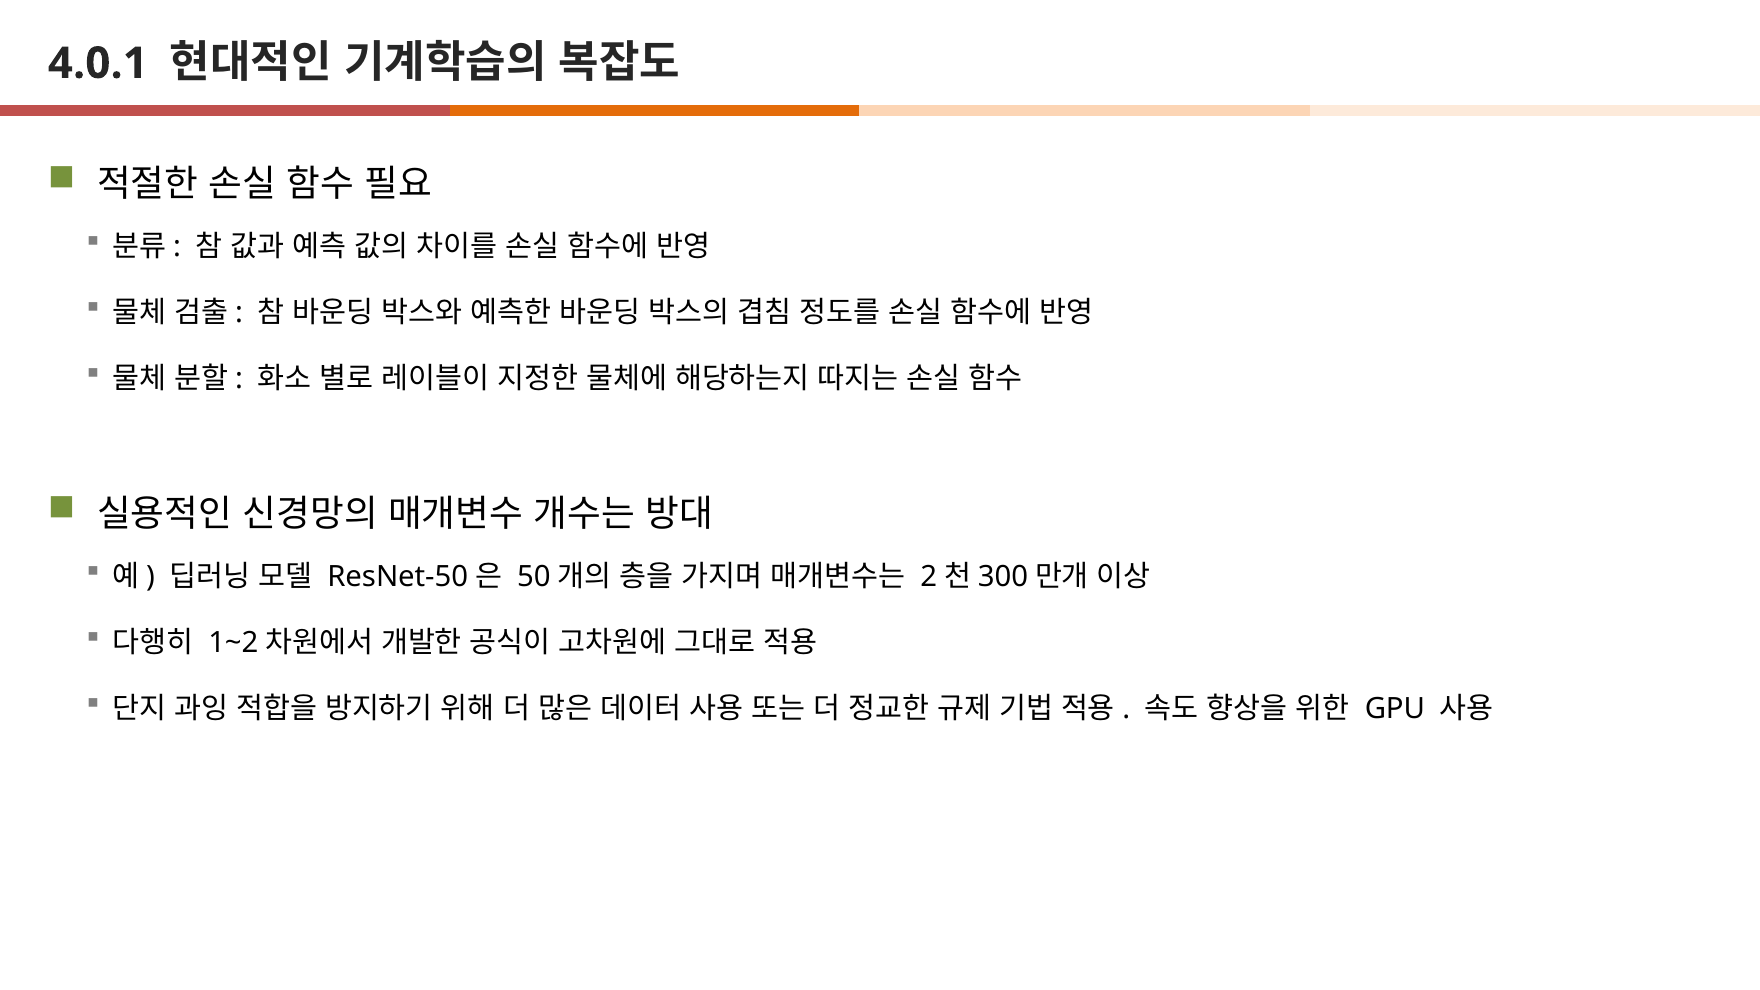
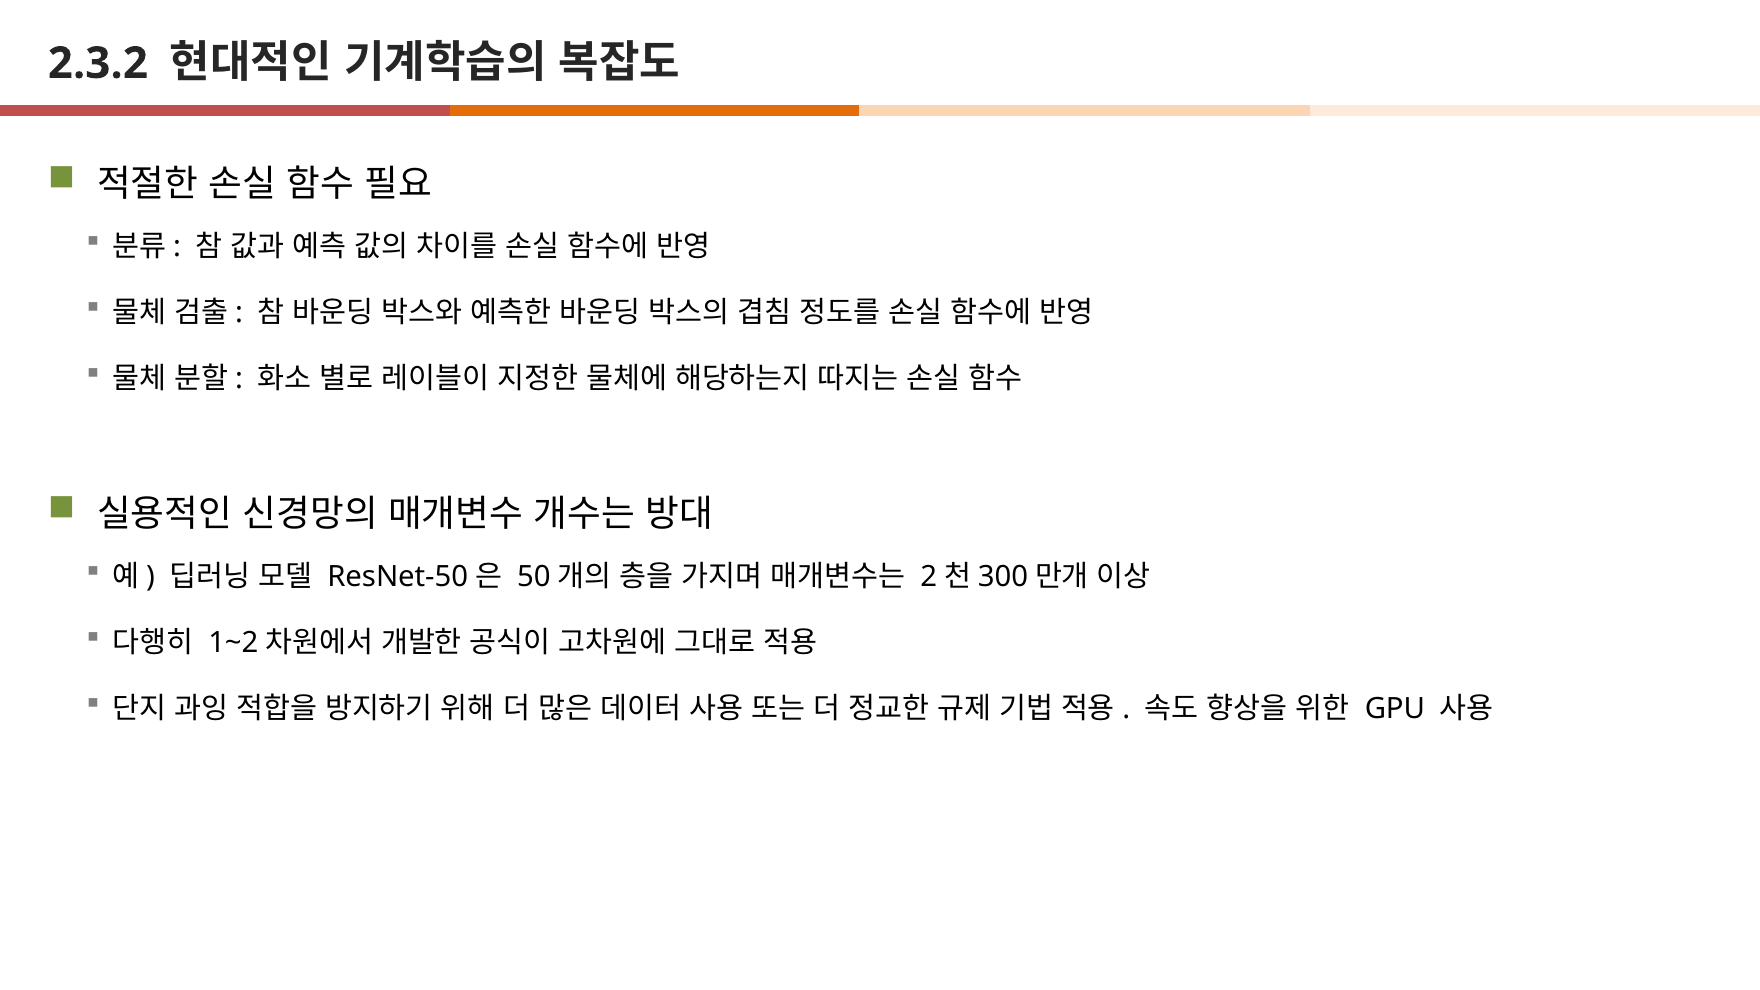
4.0.1: 4.0.1 -> 2.3.2
